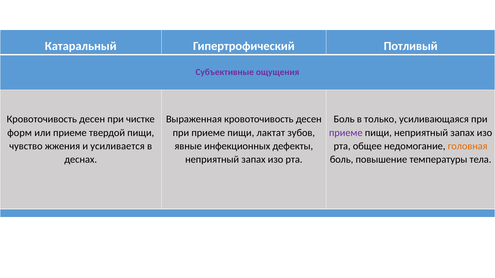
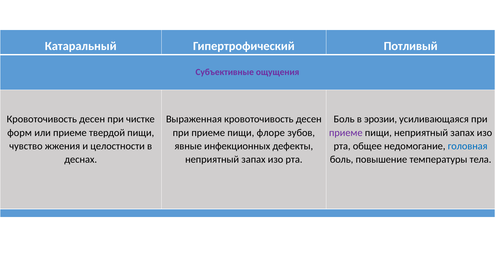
только: только -> эрозии
лактат: лактат -> флоре
усиливается: усиливается -> целостности
головная colour: orange -> blue
